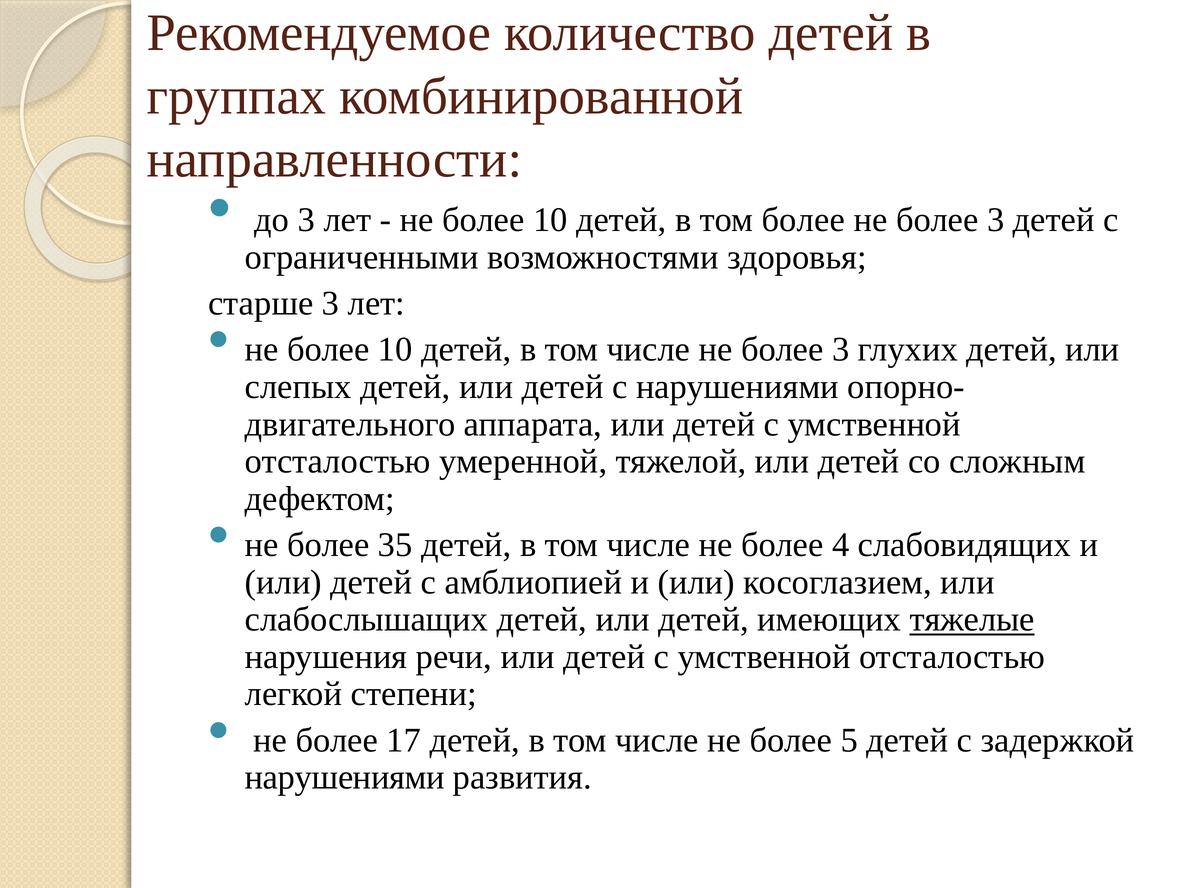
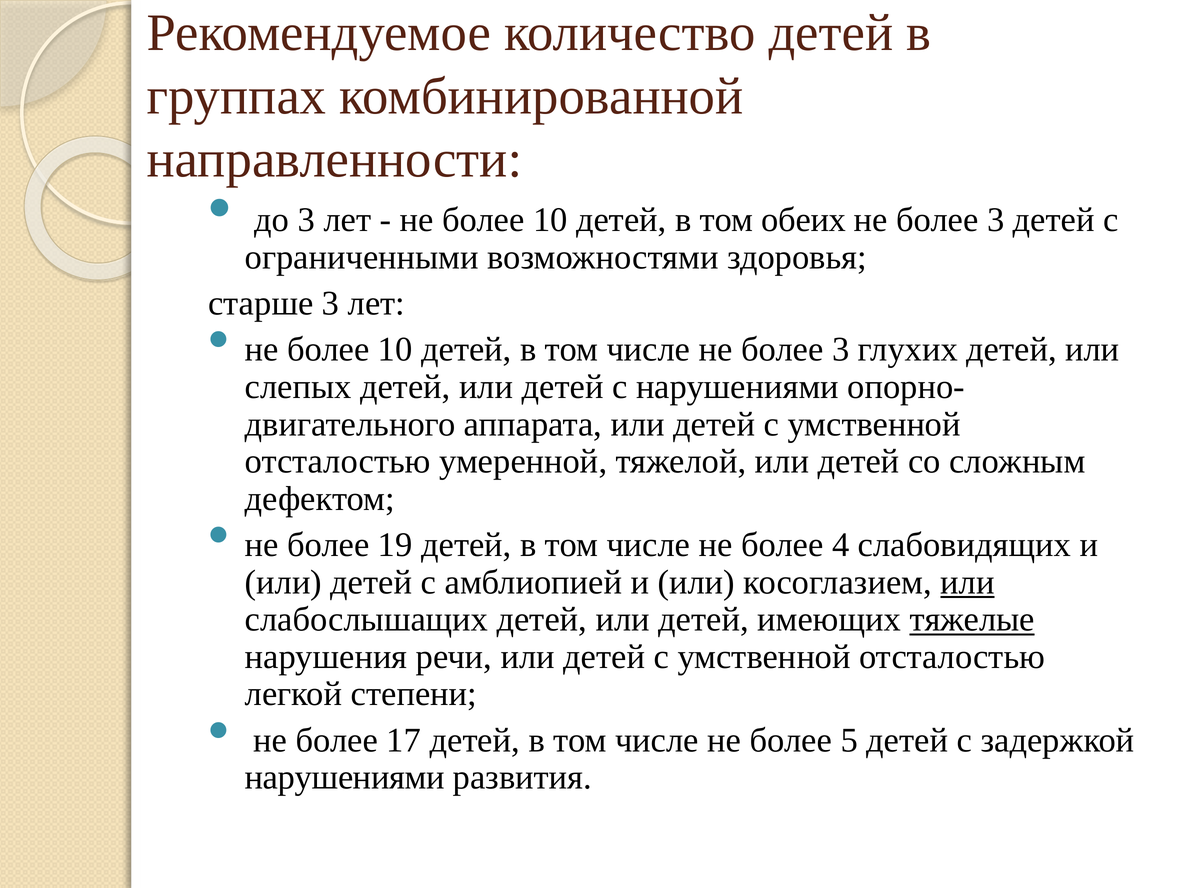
том более: более -> обеих
35: 35 -> 19
или at (968, 582) underline: none -> present
